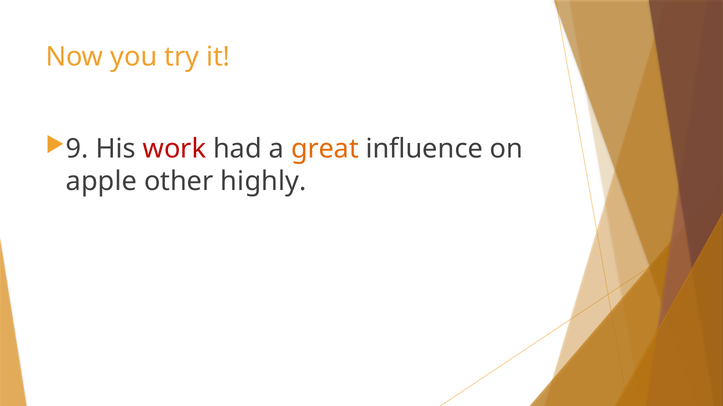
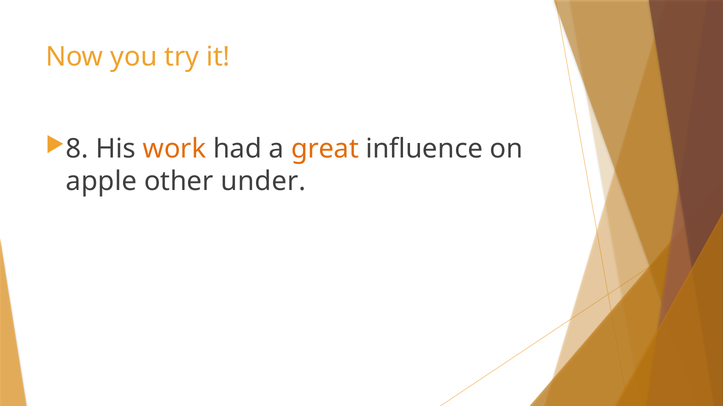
9: 9 -> 8
work colour: red -> orange
highly: highly -> under
